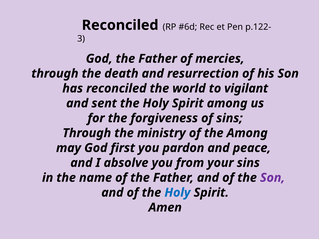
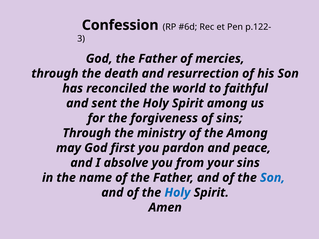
Reconciled at (120, 25): Reconciled -> Confession
vigilant: vigilant -> faithful
Son at (272, 178) colour: purple -> blue
